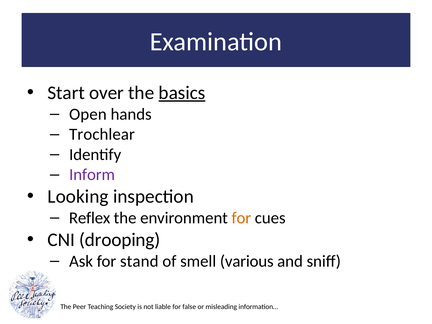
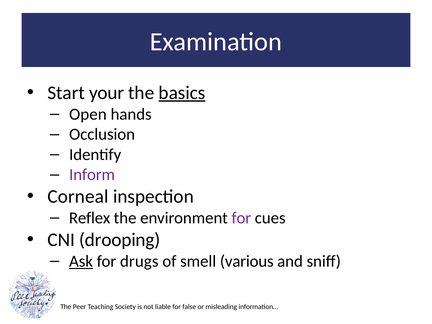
over: over -> your
Trochlear: Trochlear -> Occlusion
Looking: Looking -> Corneal
for at (241, 218) colour: orange -> purple
Ask underline: none -> present
stand: stand -> drugs
